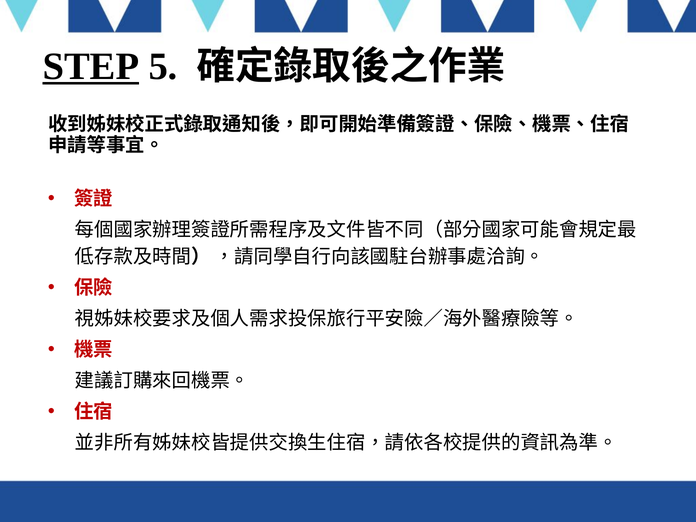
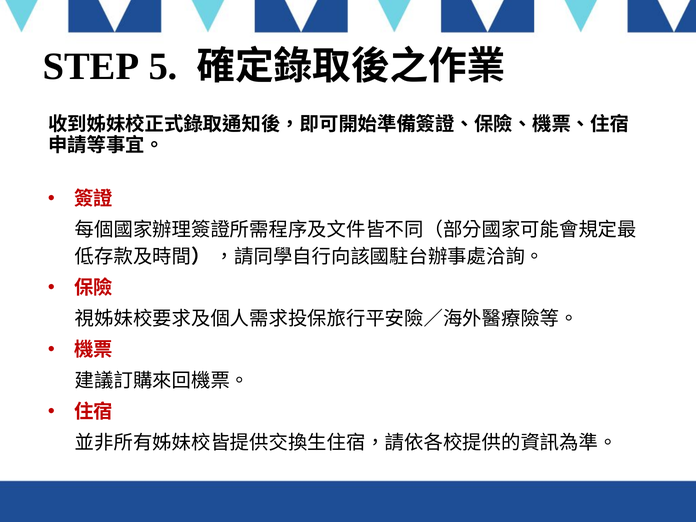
STEP underline: present -> none
